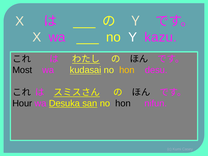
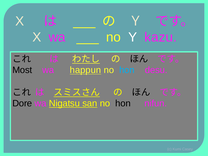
kudasai: kudasai -> happun
hon at (127, 70) colour: yellow -> light blue
Hour: Hour -> Dore
Desuka: Desuka -> Nigatsu
